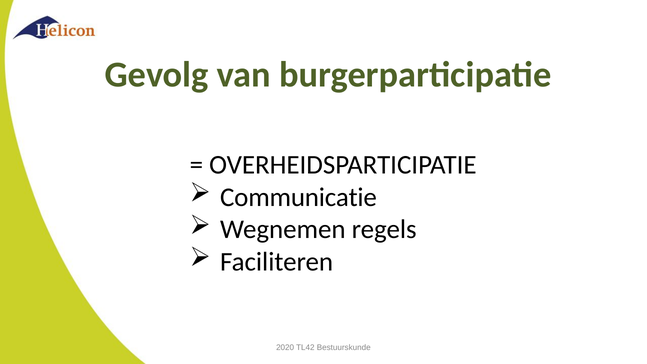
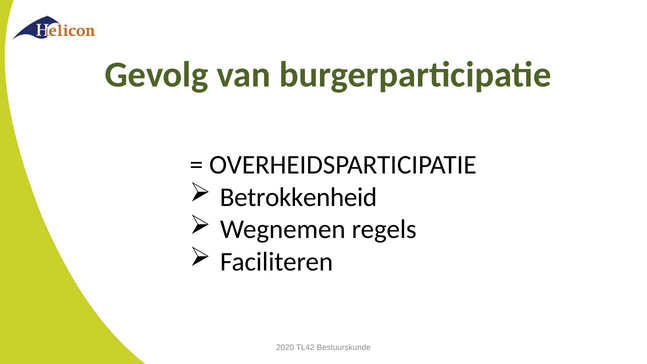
Communicatie: Communicatie -> Betrokkenheid
